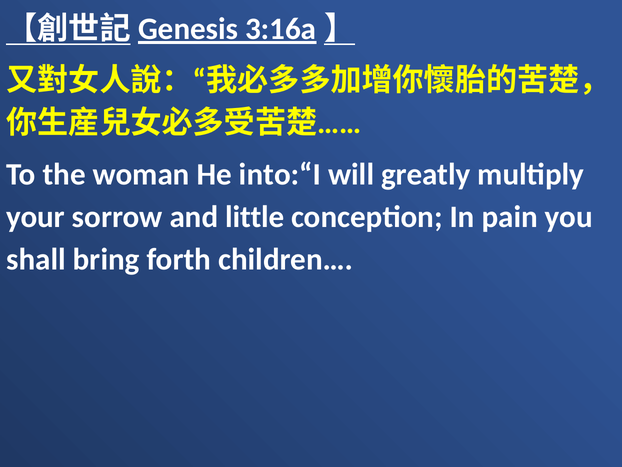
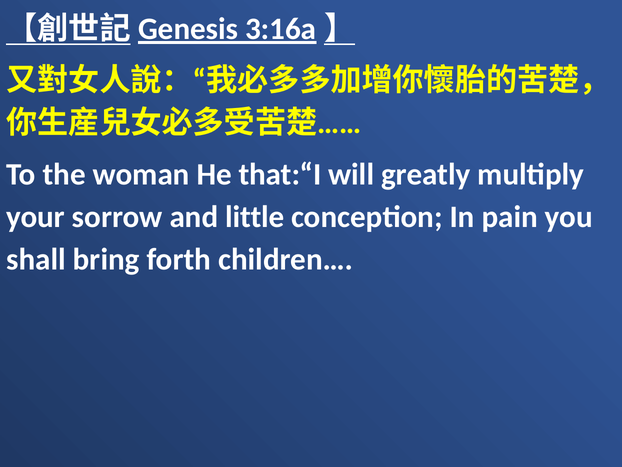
into:“I: into:“I -> that:“I
